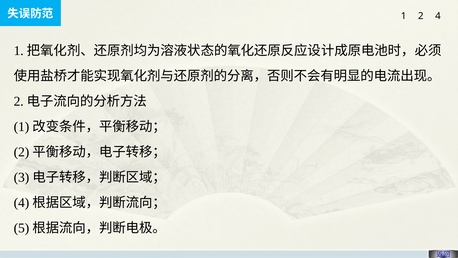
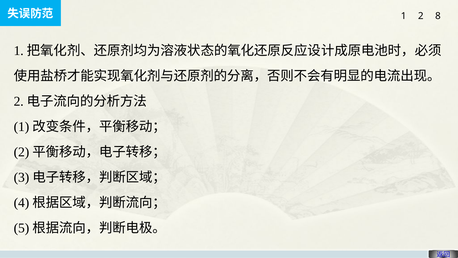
2 4: 4 -> 8
